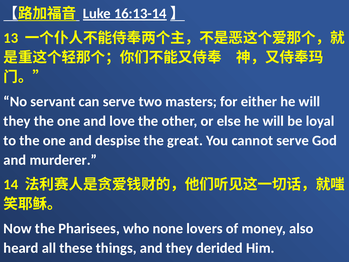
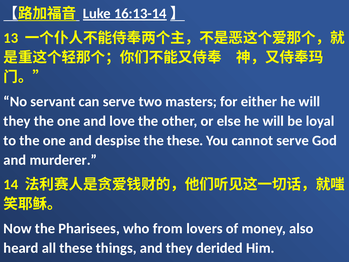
the great: great -> these
none: none -> from
